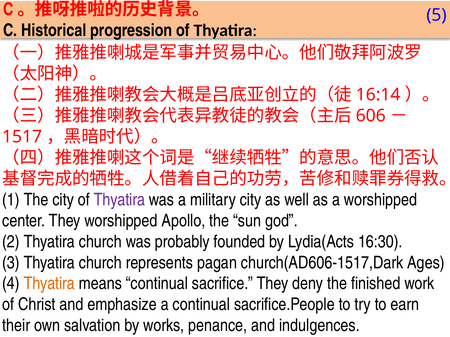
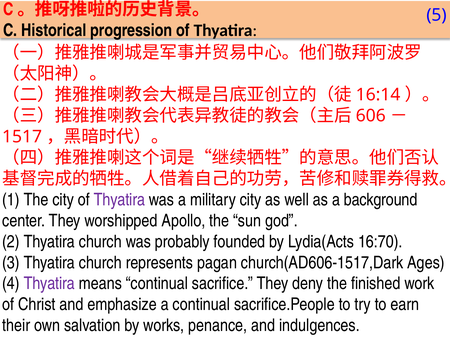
a worshipped: worshipped -> background
16:30: 16:30 -> 16:70
Thyatira at (49, 284) colour: orange -> purple
